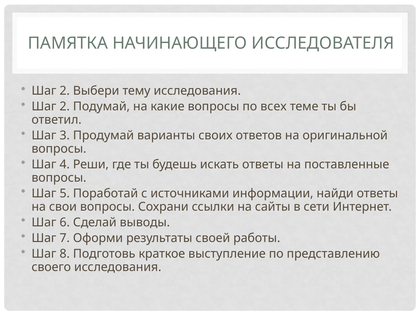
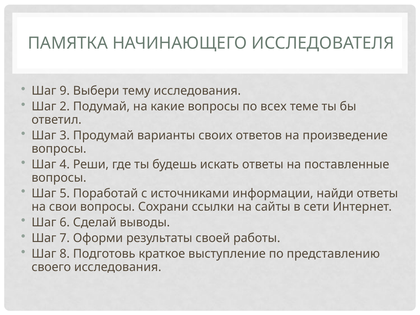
2 at (65, 91): 2 -> 9
оригинальной: оригинальной -> произведение
